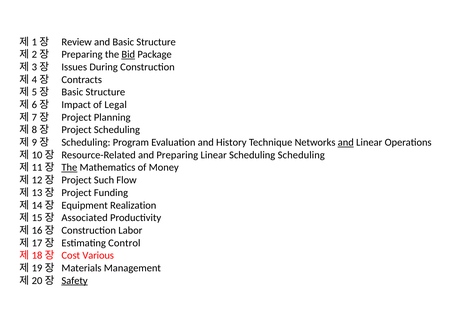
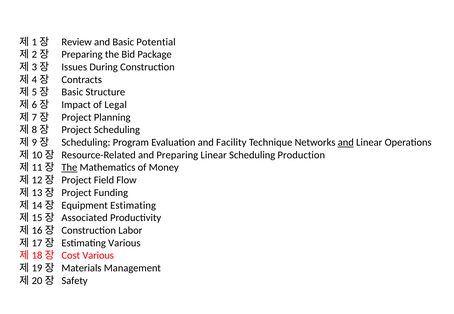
and Basic Structure: Structure -> Potential
Bid underline: present -> none
History: History -> Facility
Scheduling Scheduling: Scheduling -> Production
Such: Such -> Field
Equipment Realization: Realization -> Estimating
Estimating Control: Control -> Various
Safety underline: present -> none
